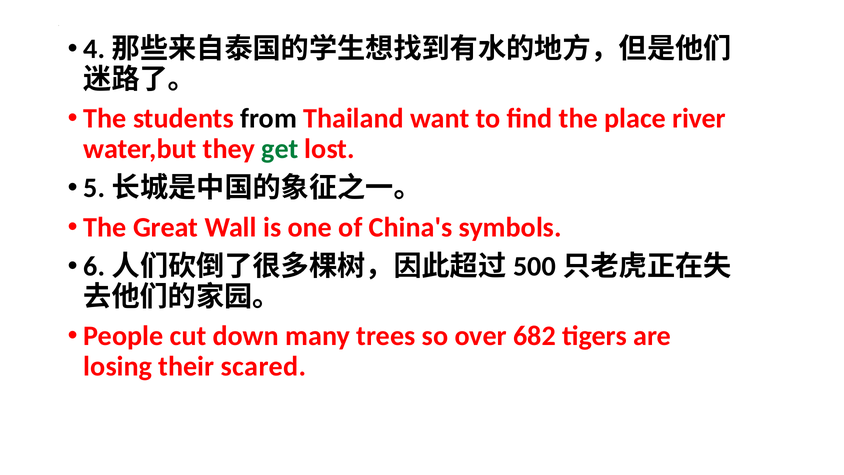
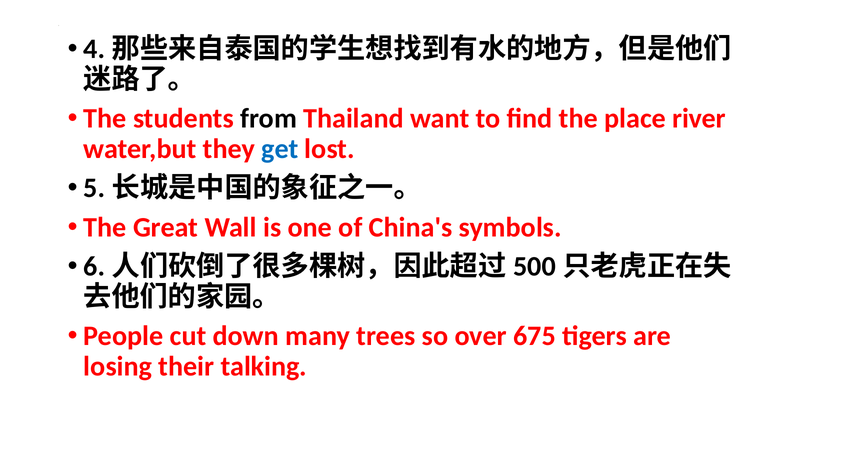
get colour: green -> blue
682: 682 -> 675
scared: scared -> talking
